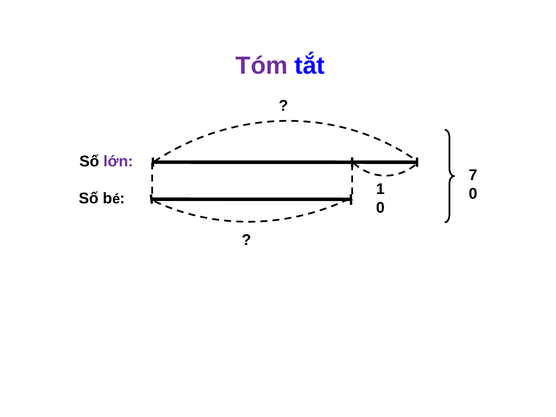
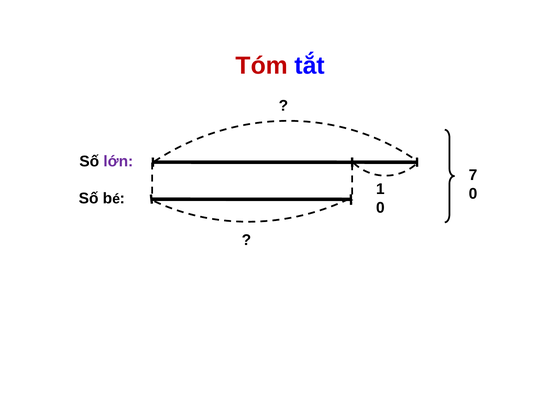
Tóm colour: purple -> red
